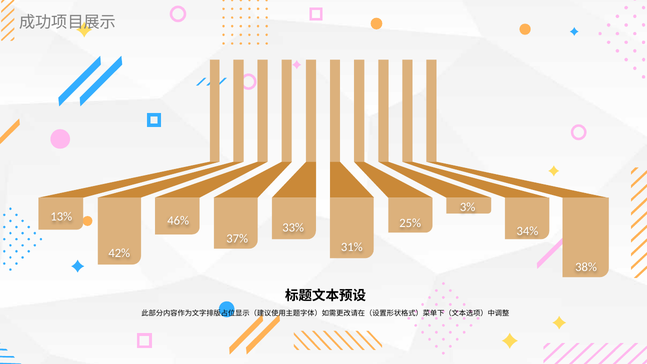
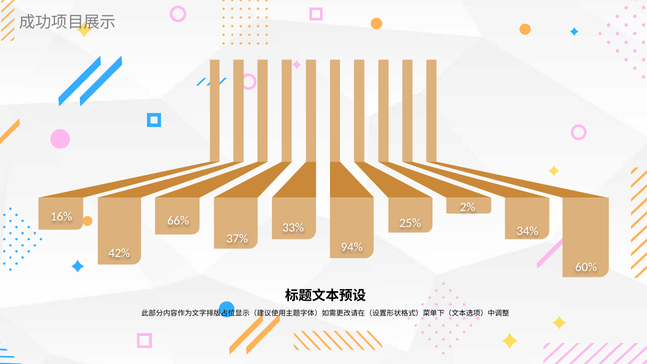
3%: 3% -> 2%
13%: 13% -> 16%
46%: 46% -> 66%
31%: 31% -> 94%
38%: 38% -> 60%
